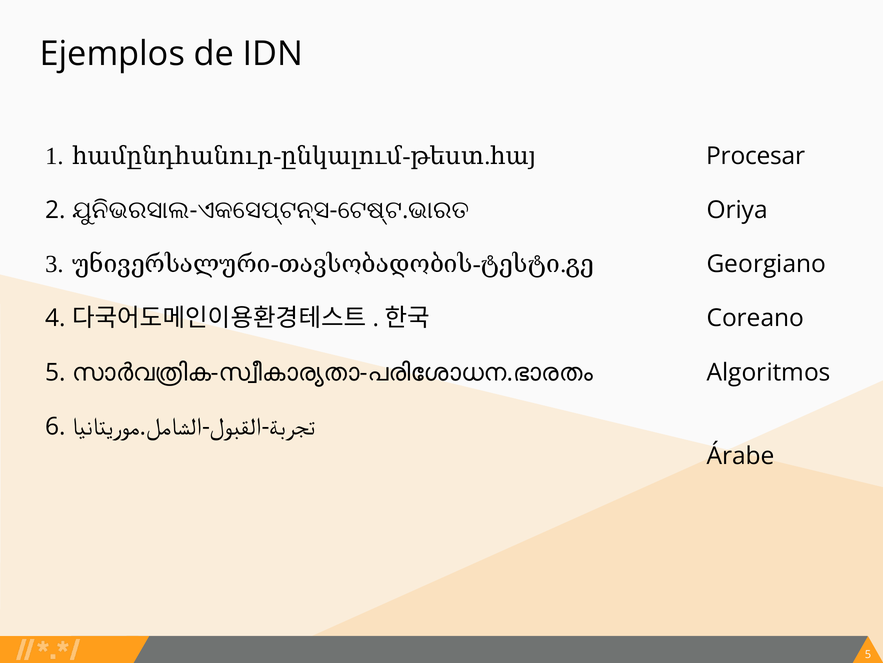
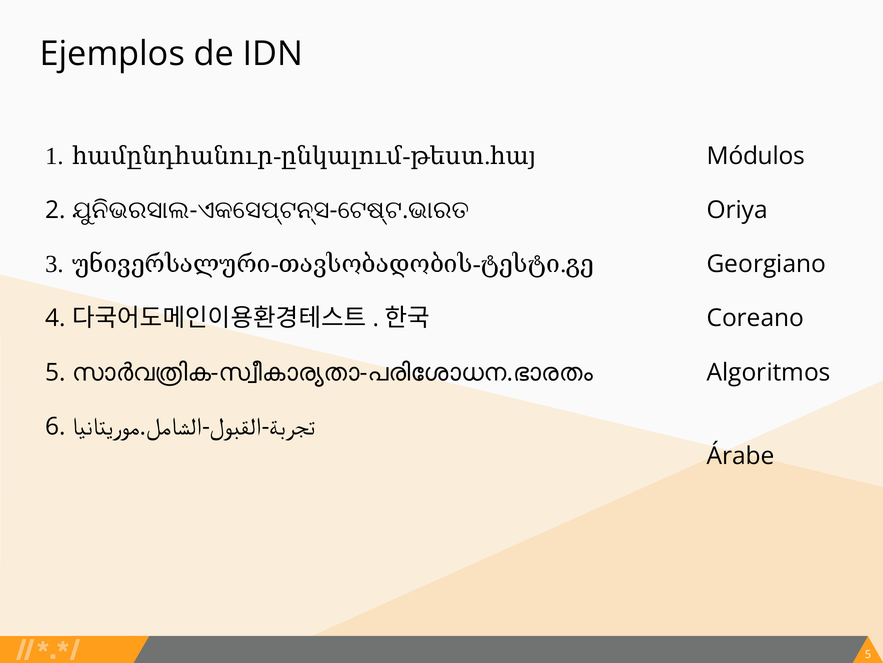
Procesar: Procesar -> Módulos
